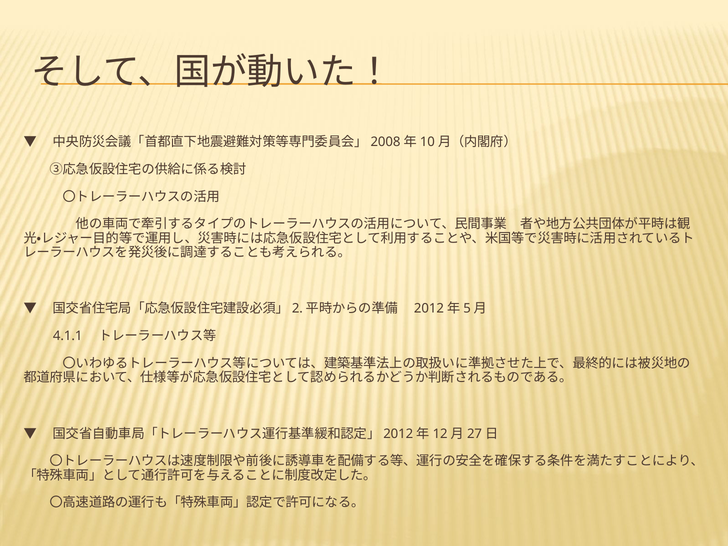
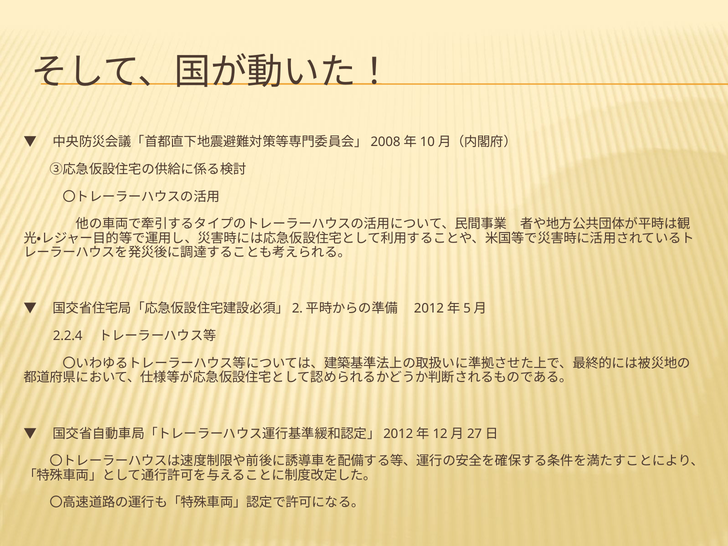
4.1.1: 4.1.1 -> 2.2.4
